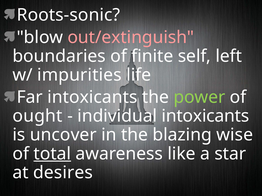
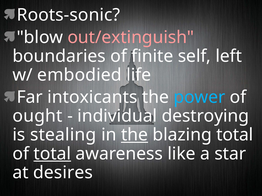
impurities: impurities -> embodied
power colour: light green -> light blue
individual intoxicants: intoxicants -> destroying
uncover: uncover -> stealing
the at (135, 135) underline: none -> present
blazing wise: wise -> total
